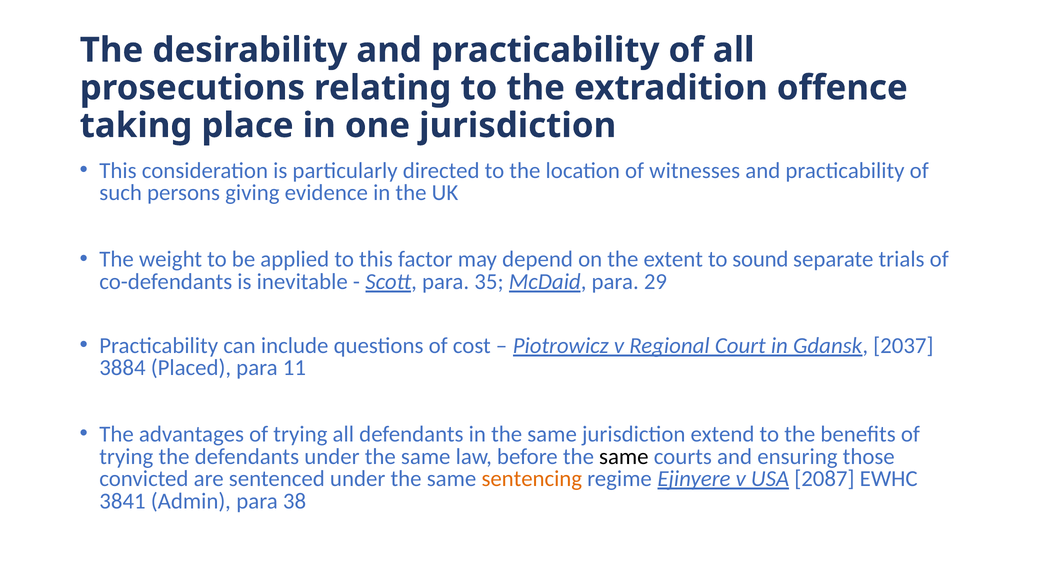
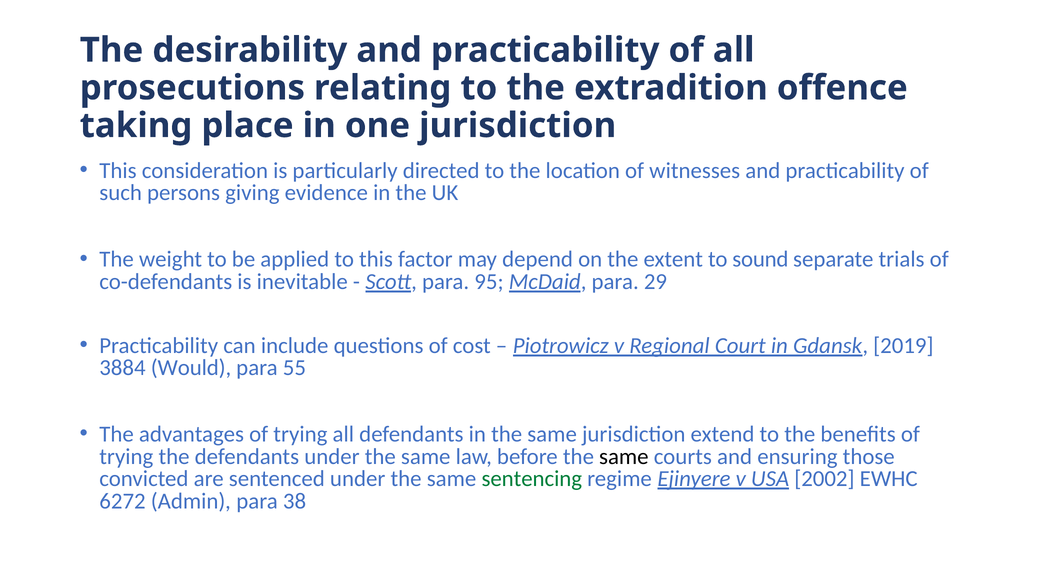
35: 35 -> 95
2037: 2037 -> 2019
Placed: Placed -> Would
11: 11 -> 55
sentencing colour: orange -> green
2087: 2087 -> 2002
3841: 3841 -> 6272
